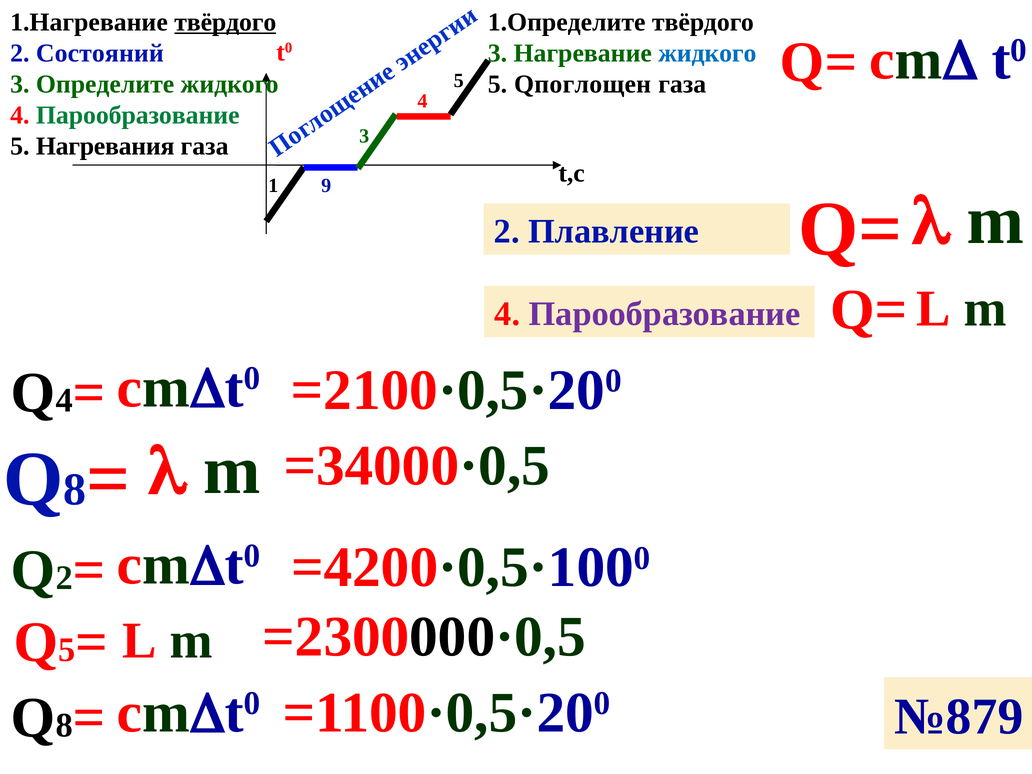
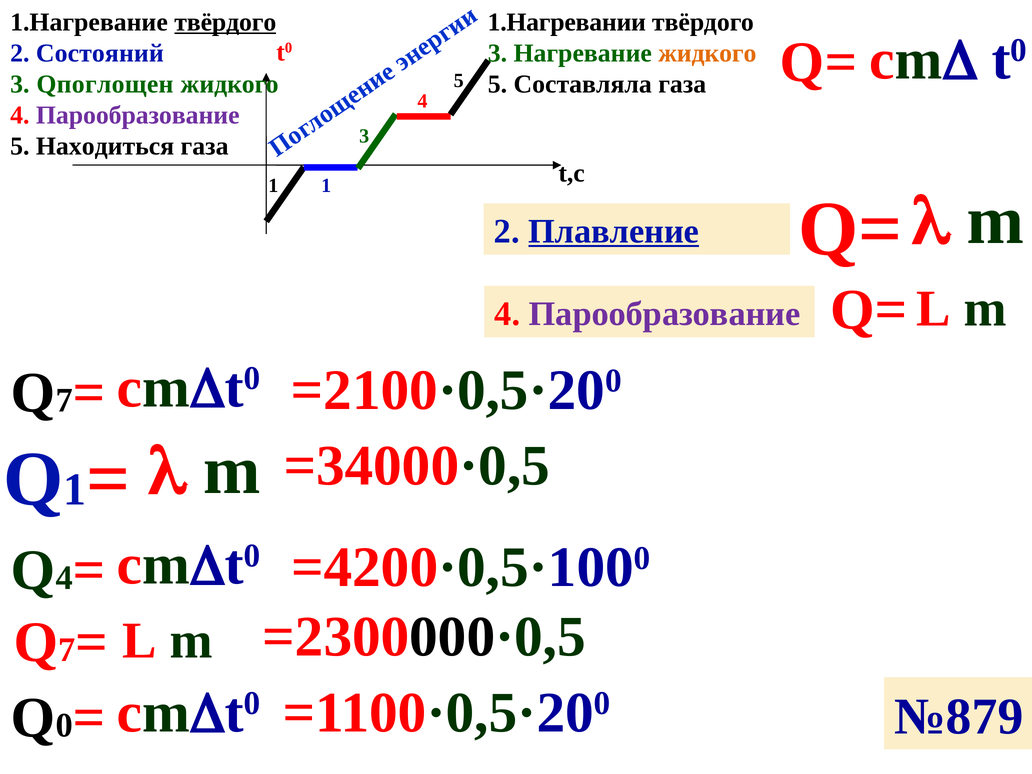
1.Определите: 1.Определите -> 1.Нагревании
жидкого at (707, 53) colour: blue -> orange
Определите: Определите -> Qпоглощен
Qпоглощен: Qпоглощен -> Составляла
Парообразование at (138, 115) colour: green -> purple
Нагревания: Нагревания -> Находиться
1 9: 9 -> 1
Плавление underline: none -> present
4 at (64, 401): 4 -> 7
8 at (75, 490): 8 -> 1
2 at (64, 578): 2 -> 4
5 at (67, 650): 5 -> 7
8 at (64, 726): 8 -> 0
